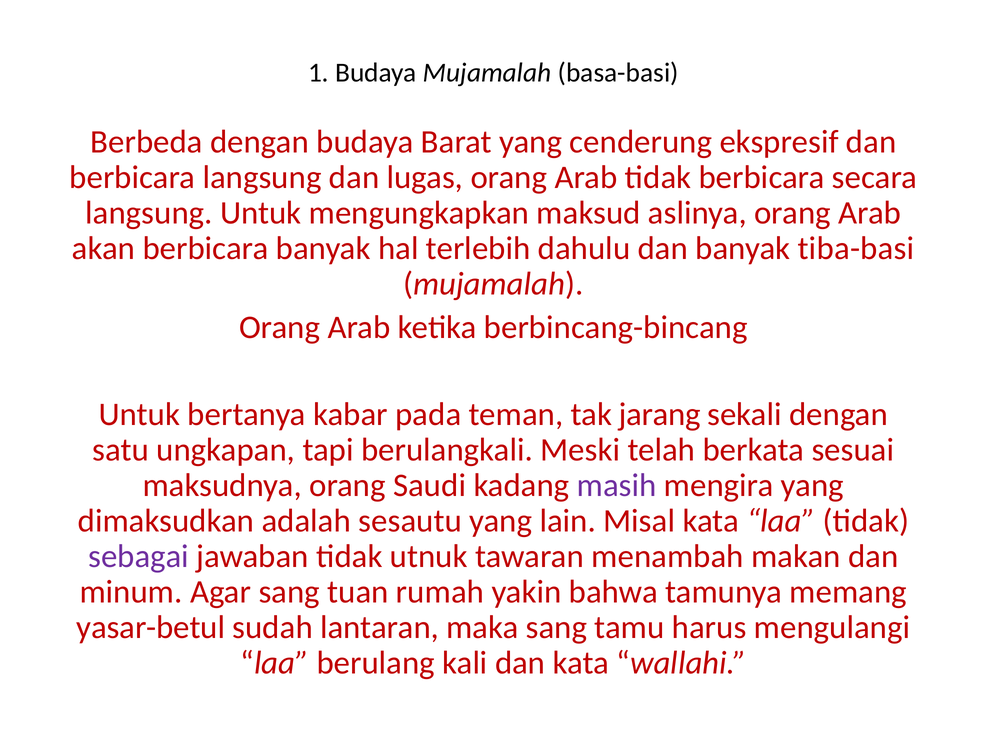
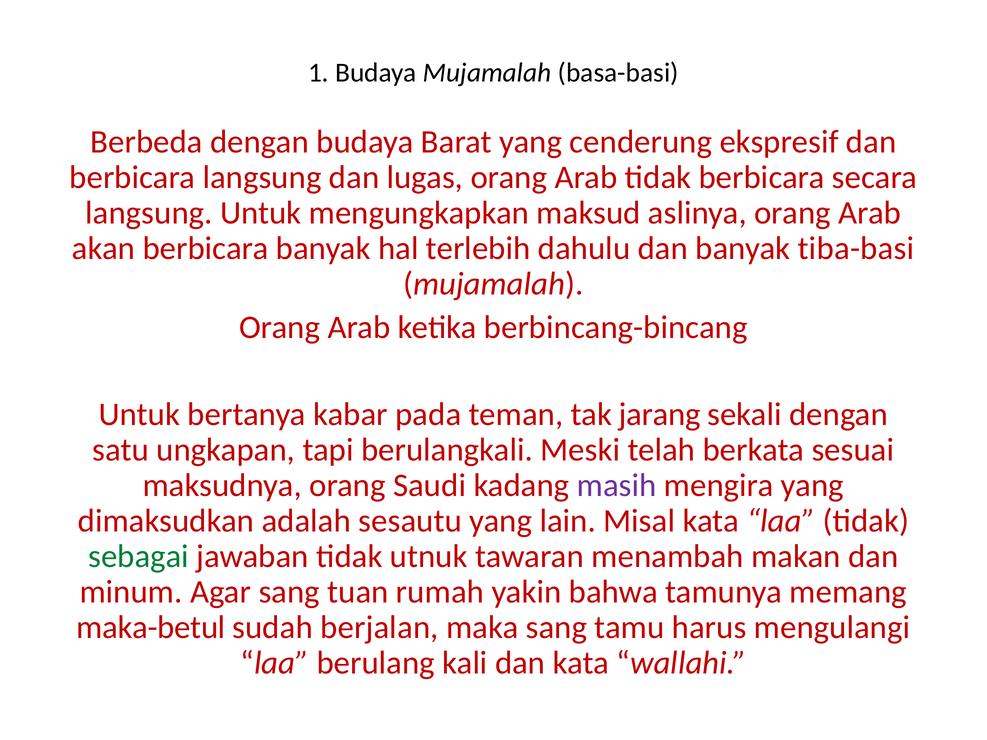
sebagai colour: purple -> green
yasar-betul: yasar-betul -> maka-betul
lantaran: lantaran -> berjalan
